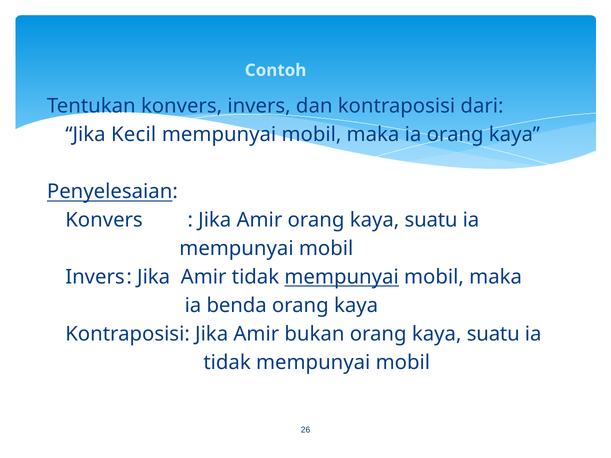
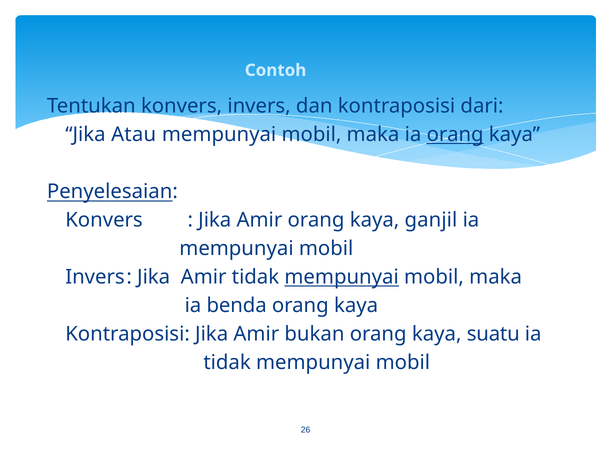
Kecil: Kecil -> Atau
orang at (455, 135) underline: none -> present
Amir orang kaya suatu: suatu -> ganjil
